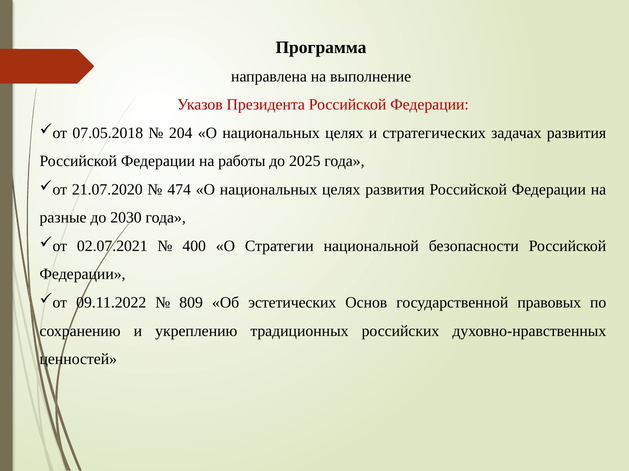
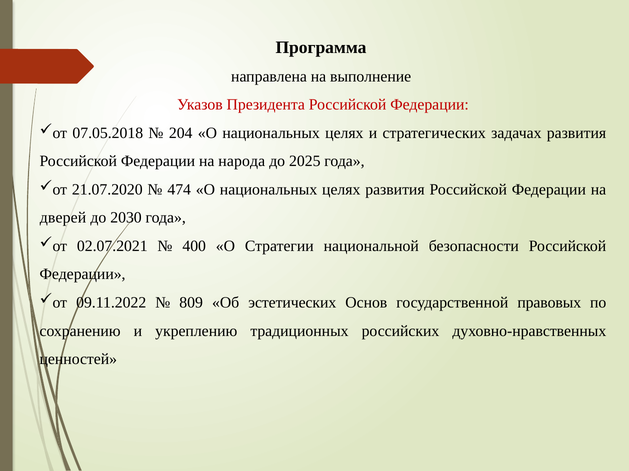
работы: работы -> народа
разные: разные -> дверей
